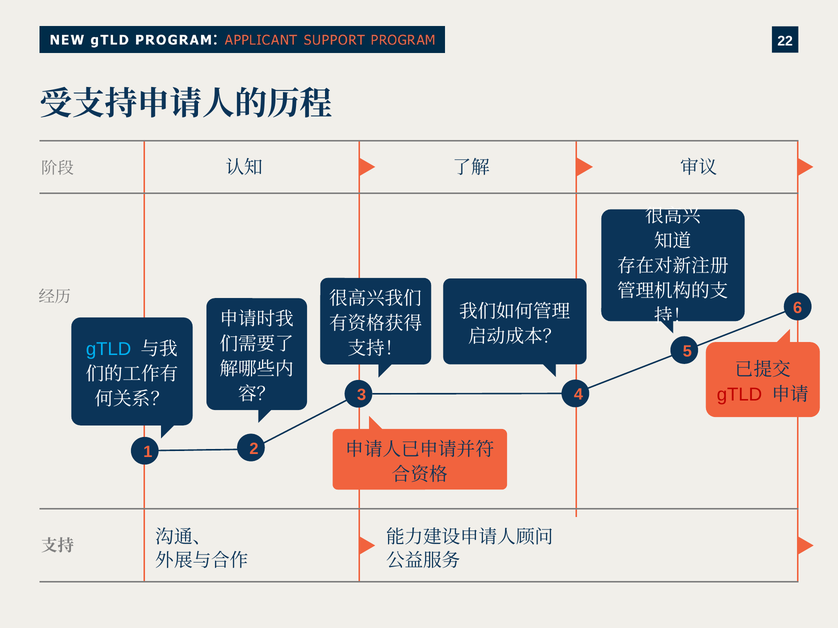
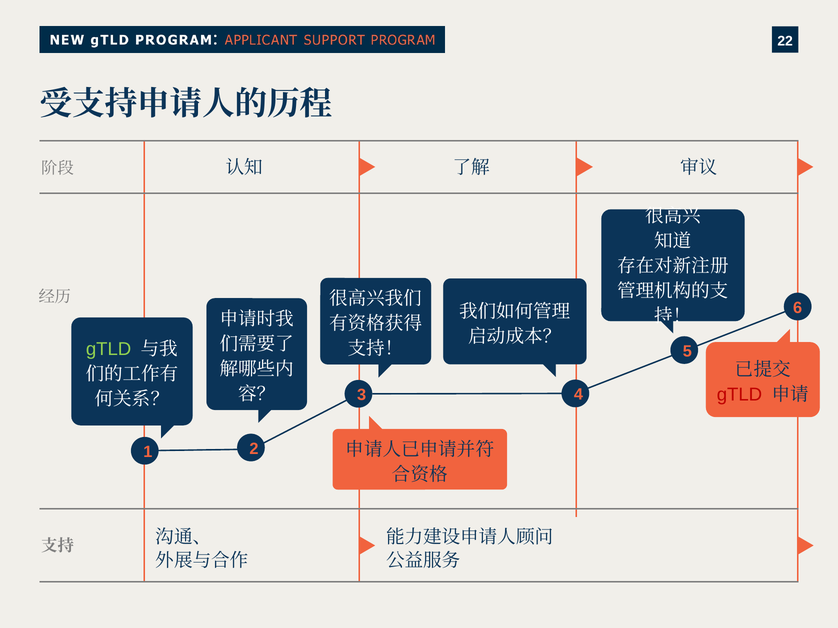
gTLD at (109, 349) colour: light blue -> light green
